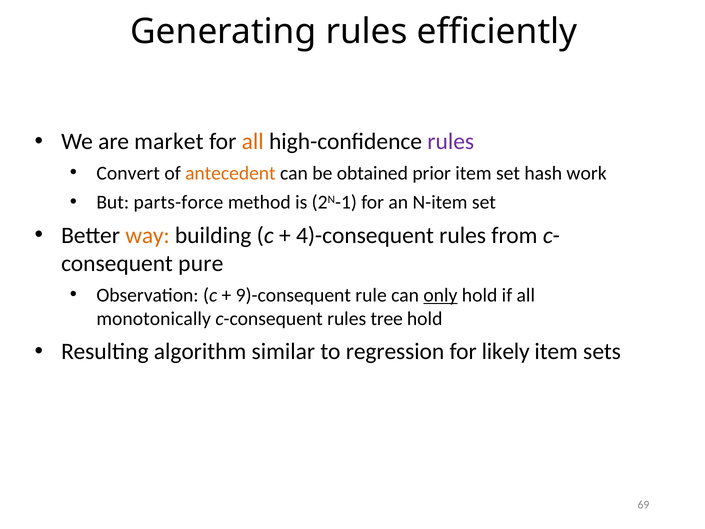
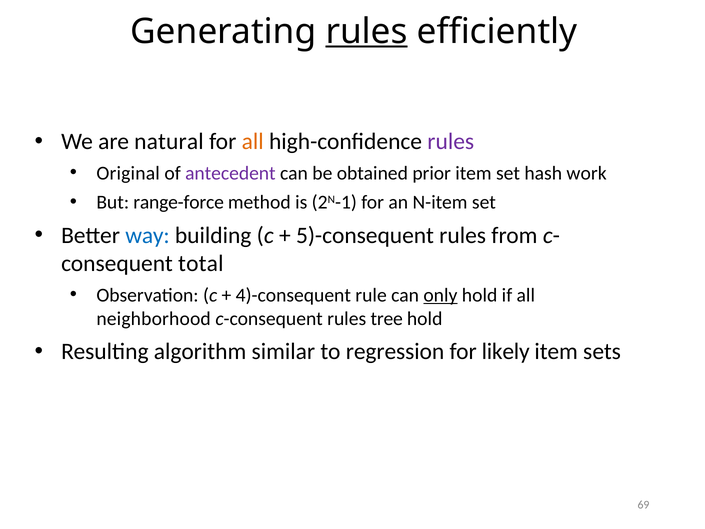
rules at (367, 31) underline: none -> present
market: market -> natural
Convert: Convert -> Original
antecedent colour: orange -> purple
parts-force: parts-force -> range-force
way colour: orange -> blue
4)-consequent: 4)-consequent -> 5)-consequent
pure: pure -> total
9)-consequent: 9)-consequent -> 4)-consequent
monotonically: monotonically -> neighborhood
